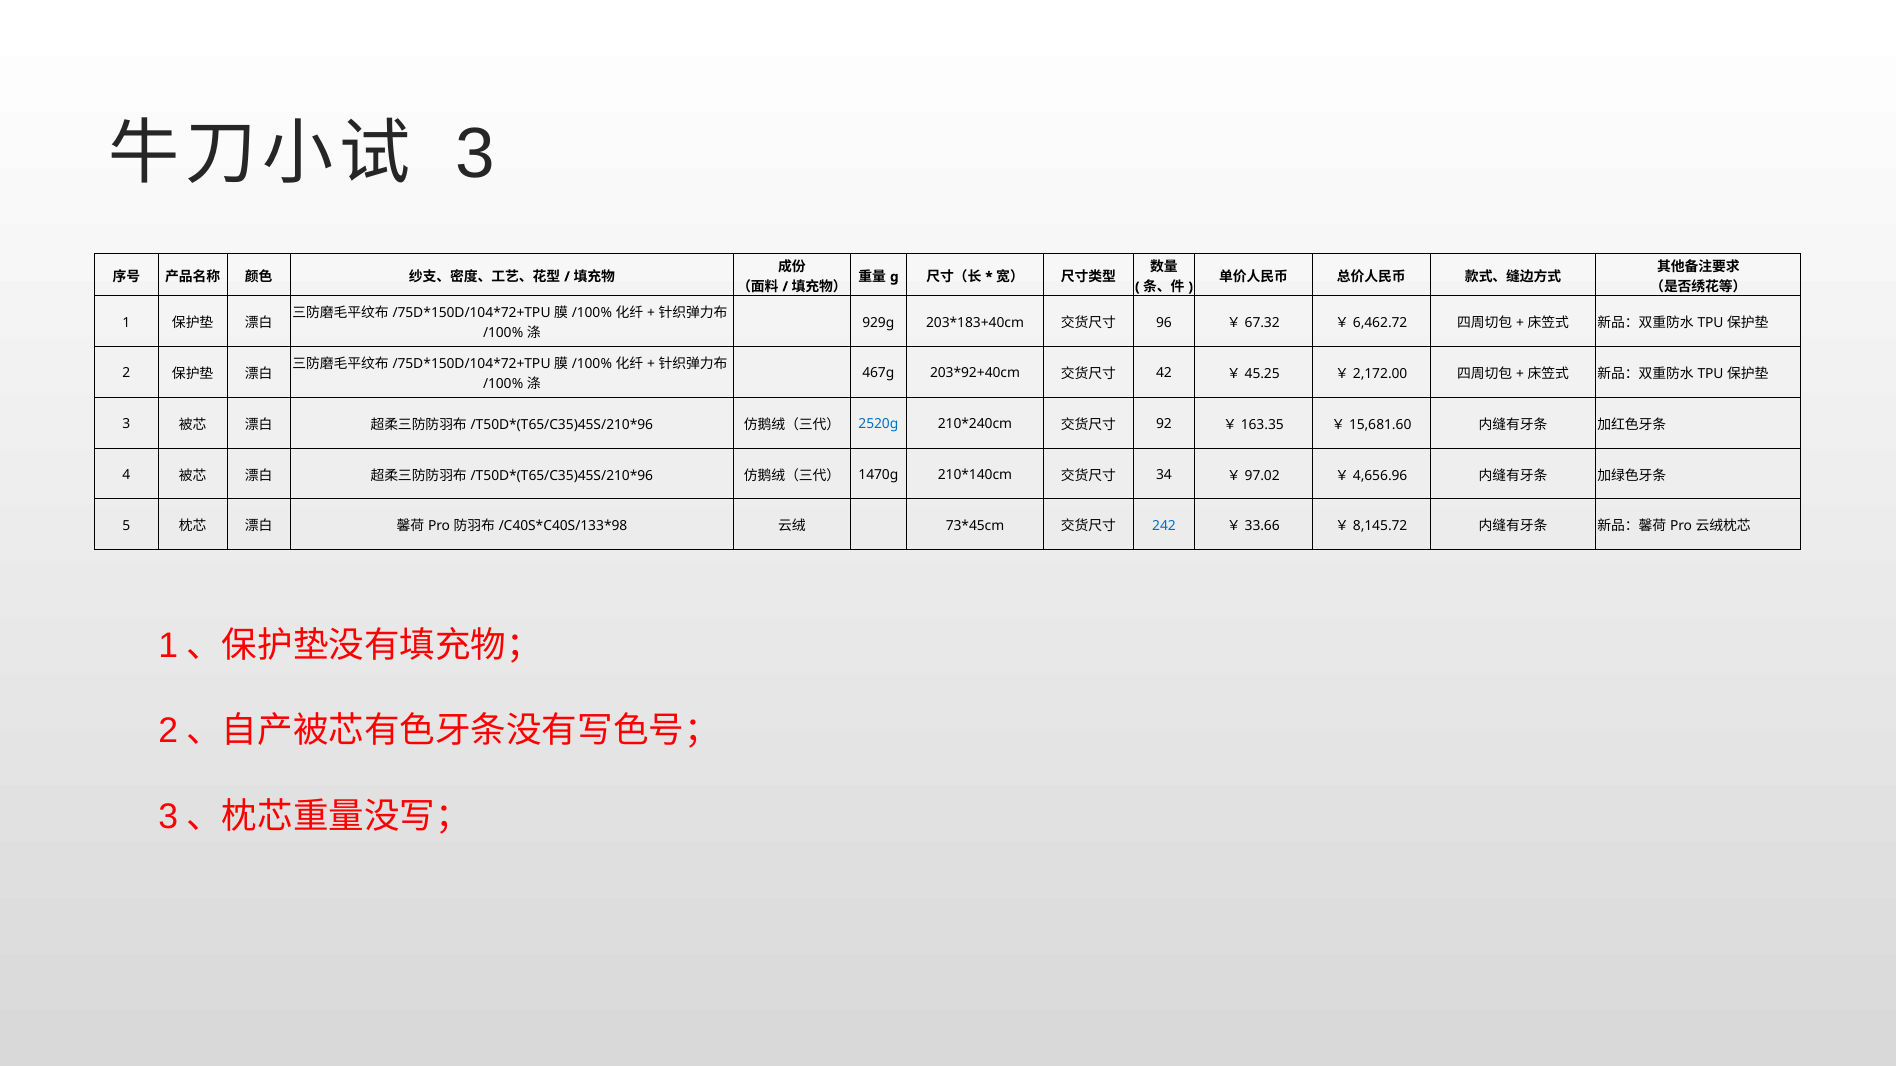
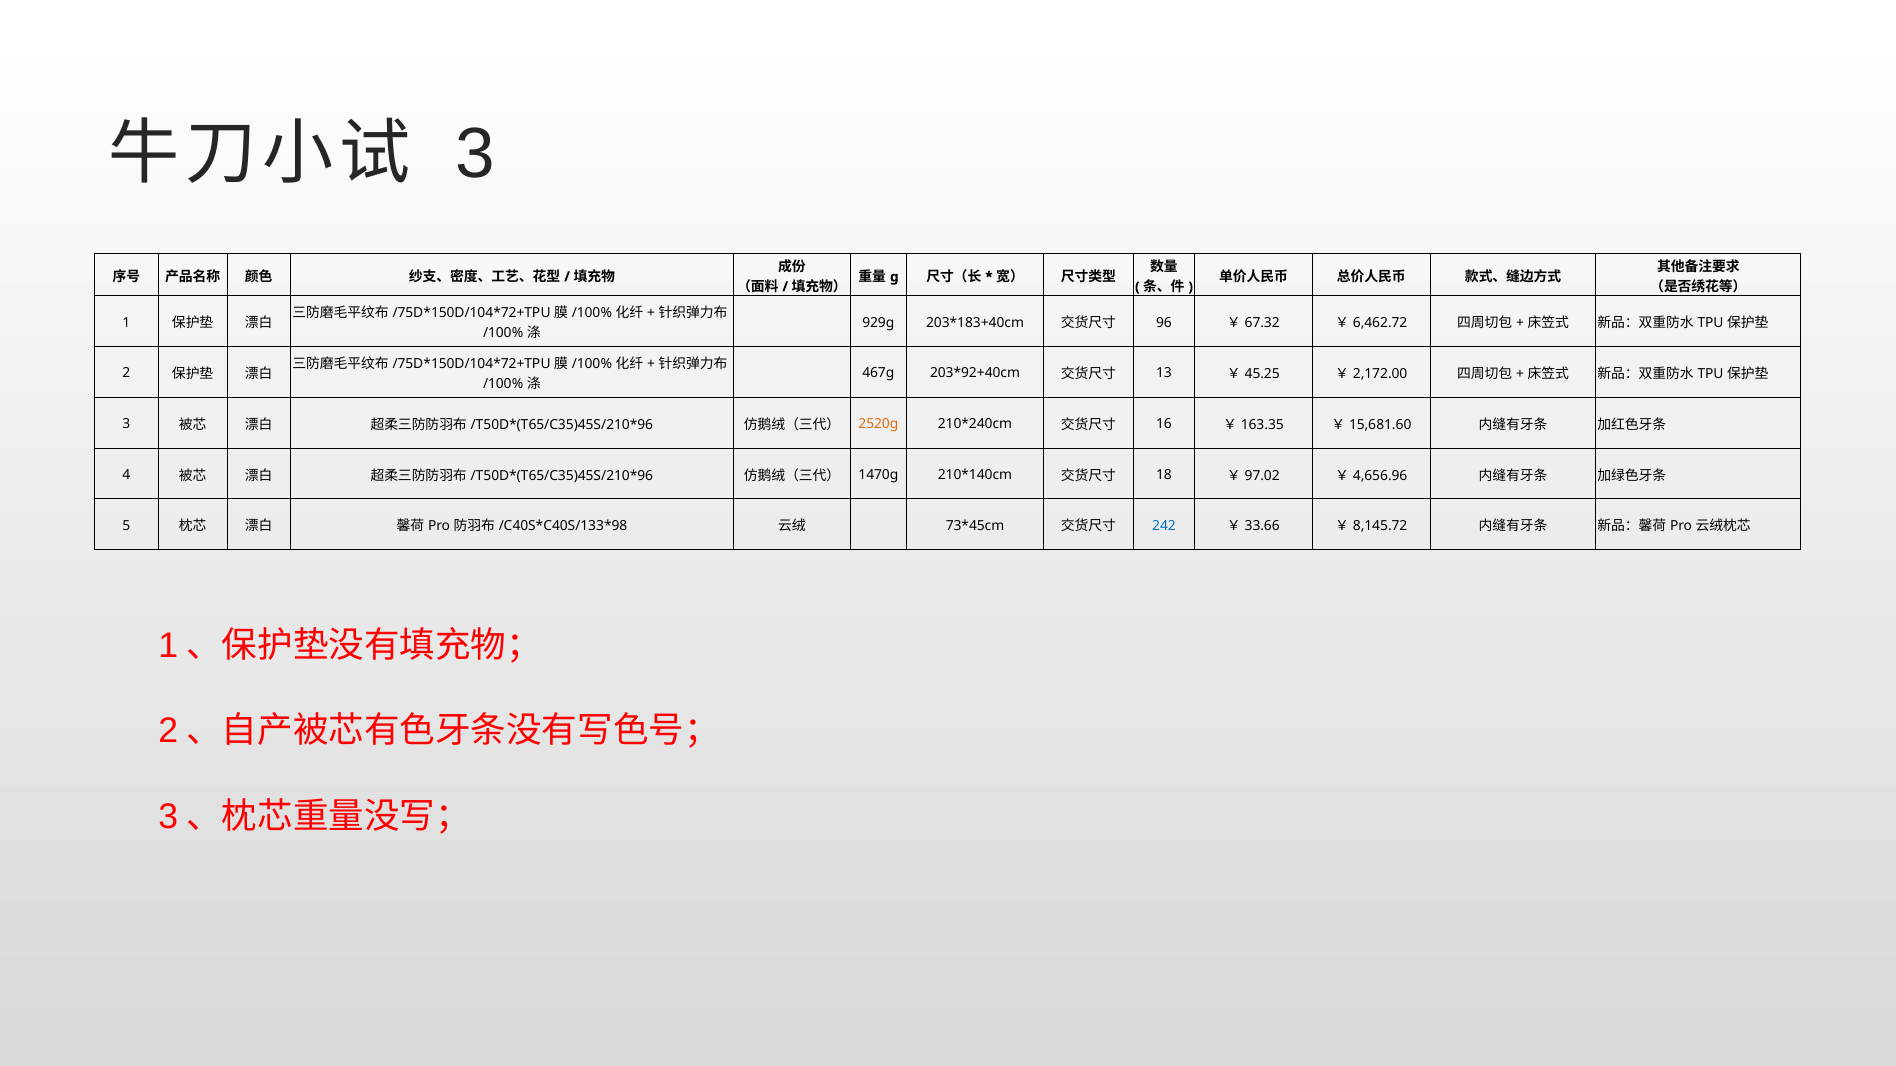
42: 42 -> 13
2520g colour: blue -> orange
92: 92 -> 16
34: 34 -> 18
